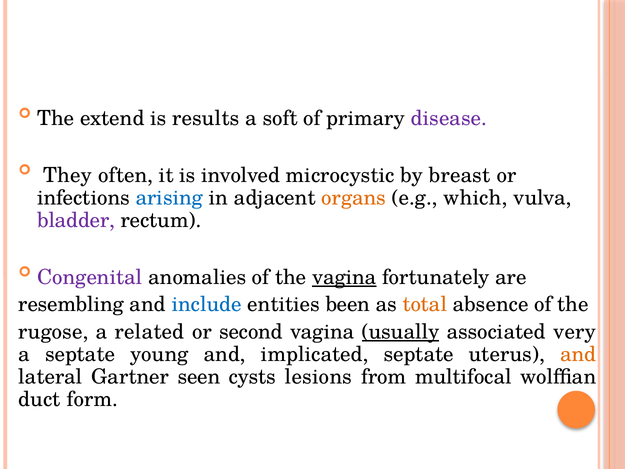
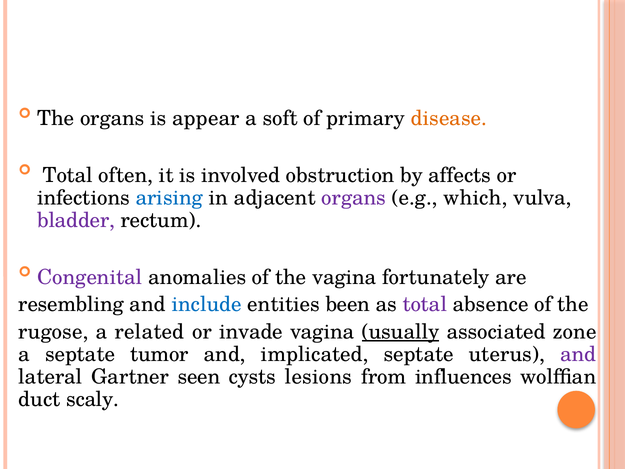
The extend: extend -> organs
results: results -> appear
disease colour: purple -> orange
They at (68, 175): They -> Total
microcystic: microcystic -> obstruction
breast: breast -> affects
organs at (354, 198) colour: orange -> purple
vagina at (344, 277) underline: present -> none
total at (425, 304) colour: orange -> purple
second: second -> invade
very: very -> zone
young: young -> tumor
and at (578, 354) colour: orange -> purple
multifocal: multifocal -> influences
form: form -> scaly
